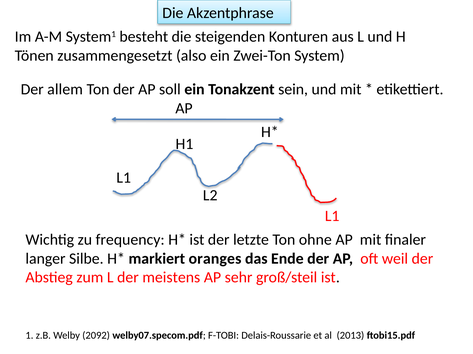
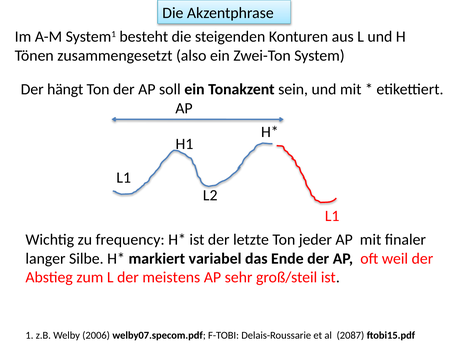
allem: allem -> hängt
ohne: ohne -> jeder
oranges: oranges -> variabel
2092: 2092 -> 2006
2013: 2013 -> 2087
